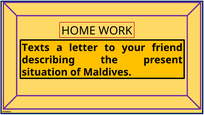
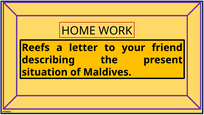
Texts: Texts -> Reefs
